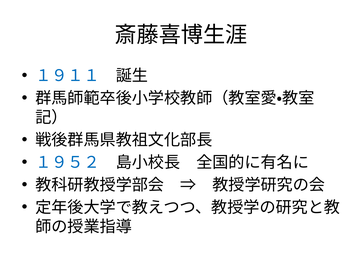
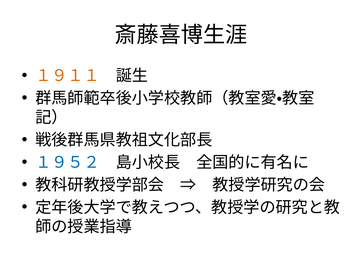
１９１１ colour: blue -> orange
